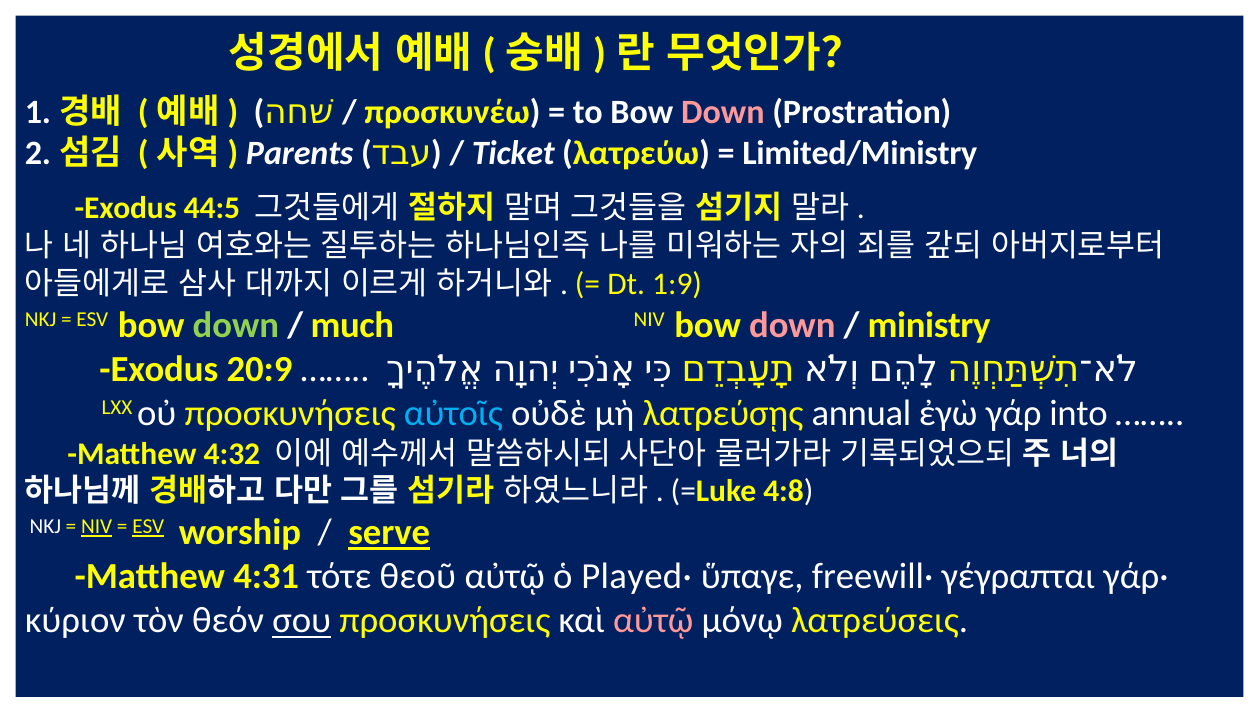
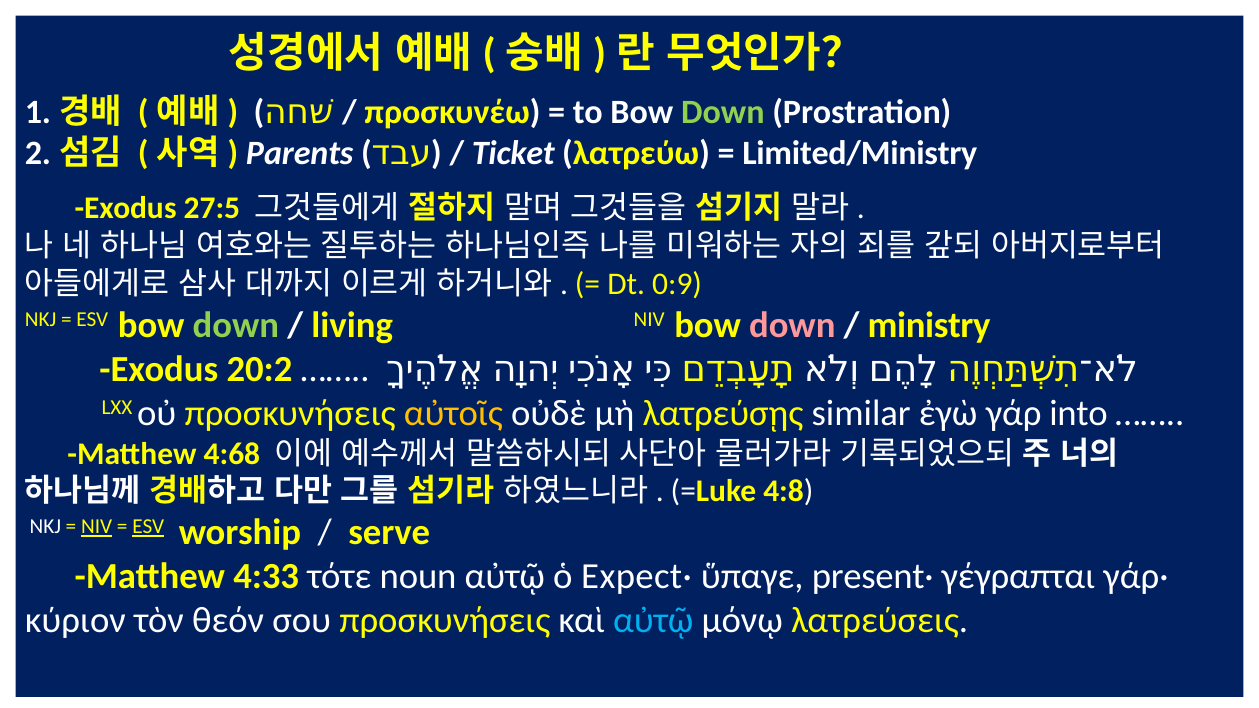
Down at (723, 112) colour: pink -> light green
44:5: 44:5 -> 27:5
1:9: 1:9 -> 0:9
much: much -> living
20:9: 20:9 -> 20:2
αὐτοῖς colour: light blue -> yellow
annual: annual -> similar
4:32: 4:32 -> 4:68
serve underline: present -> none
4:31: 4:31 -> 4:33
θεοῦ: θεοῦ -> noun
Played·: Played· -> Expect·
freewill·: freewill· -> present·
σου underline: present -> none
αὐτῷ at (653, 621) colour: pink -> light blue
